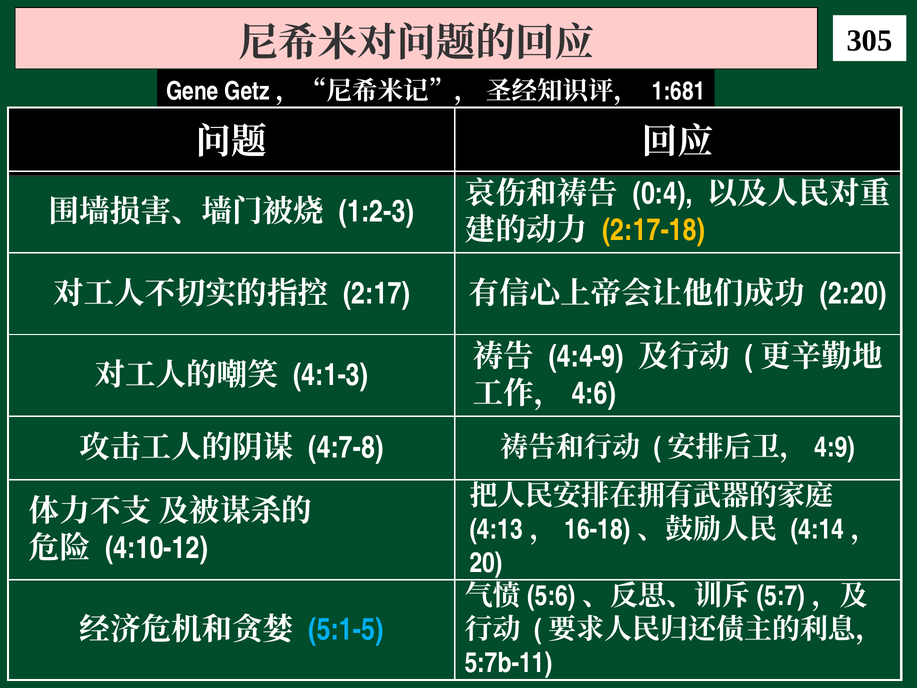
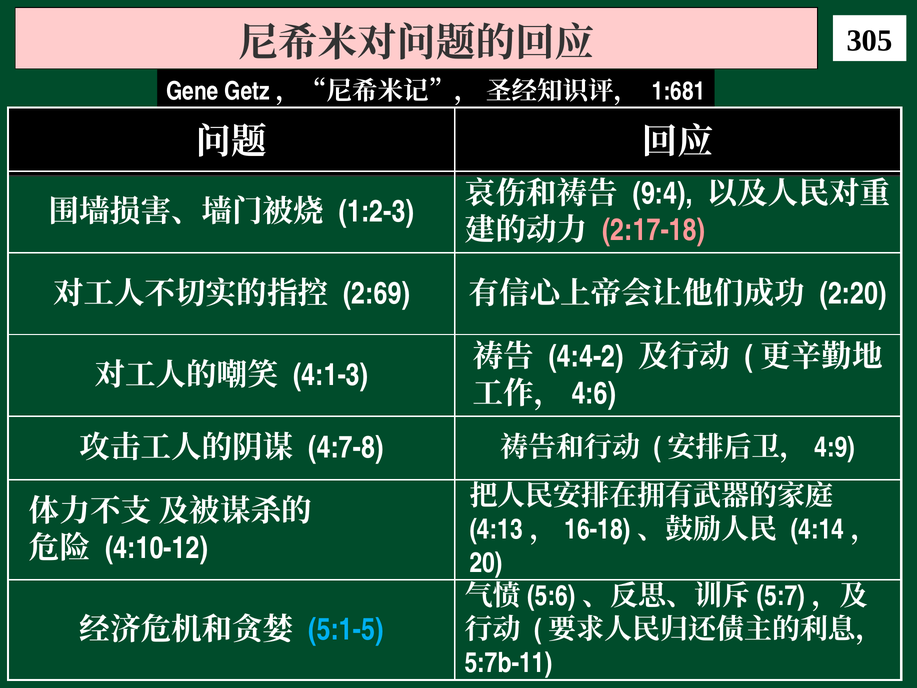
0:4: 0:4 -> 9:4
2:17-18 colour: yellow -> pink
2:17: 2:17 -> 2:69
4:4-9: 4:4-9 -> 4:4-2
